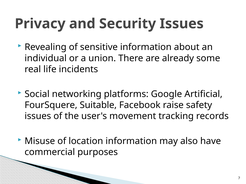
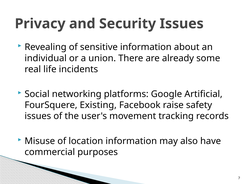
Suitable: Suitable -> Existing
